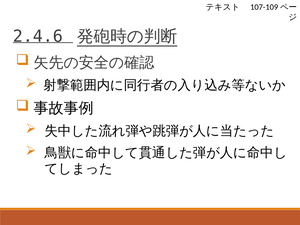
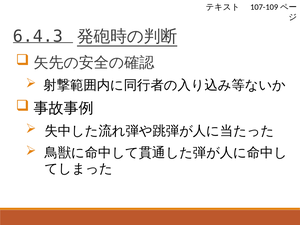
2.4.6: 2.4.6 -> 6.4.3
